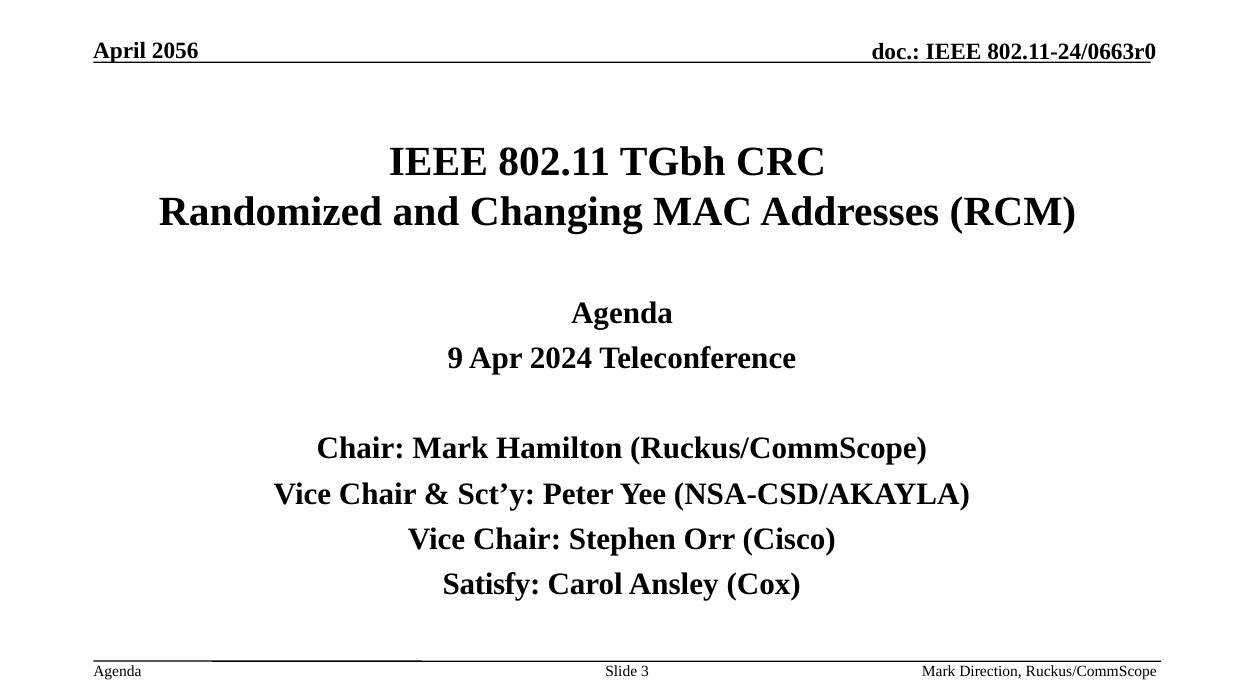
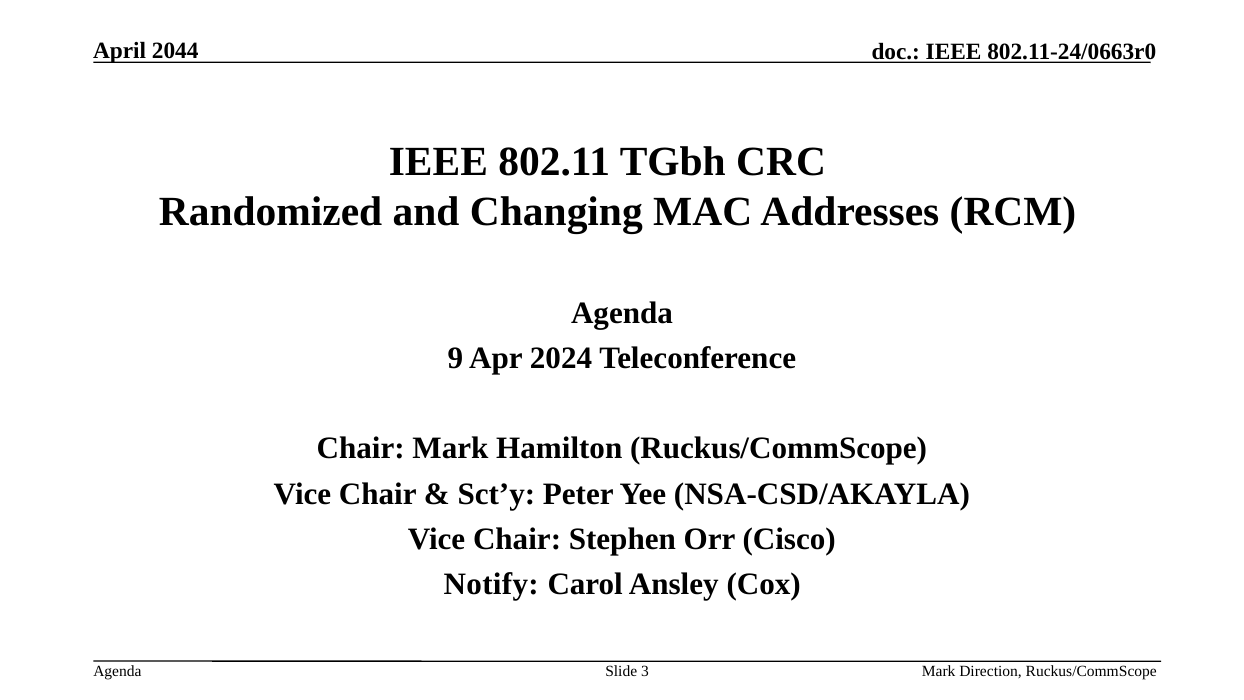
2056: 2056 -> 2044
Satisfy: Satisfy -> Notify
